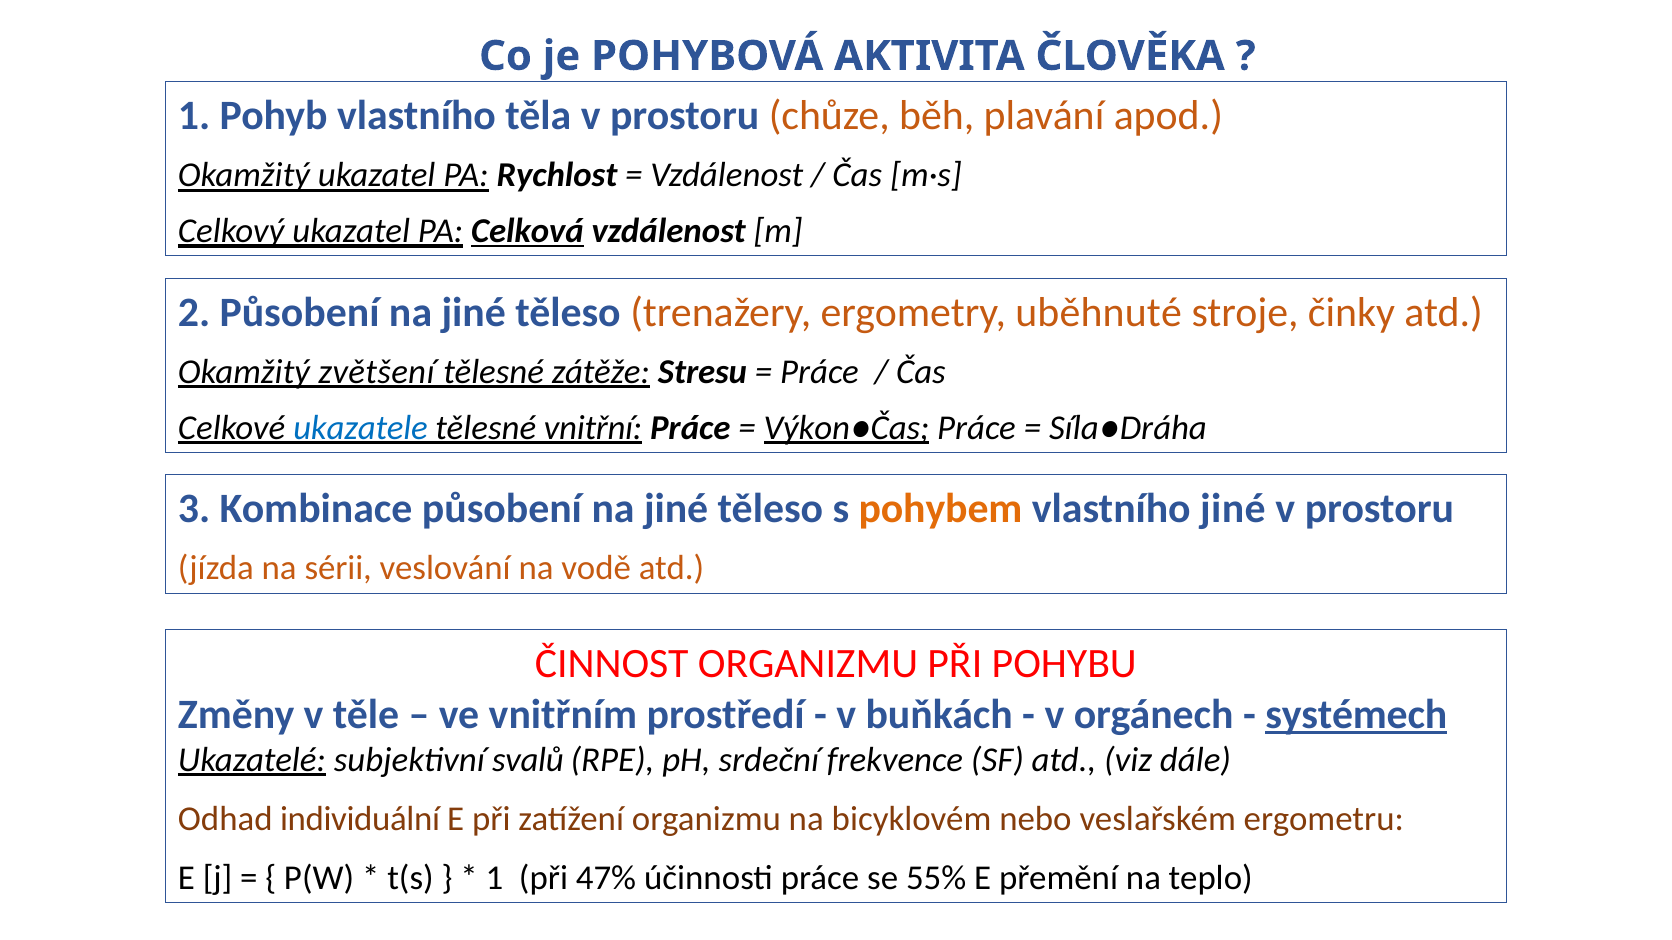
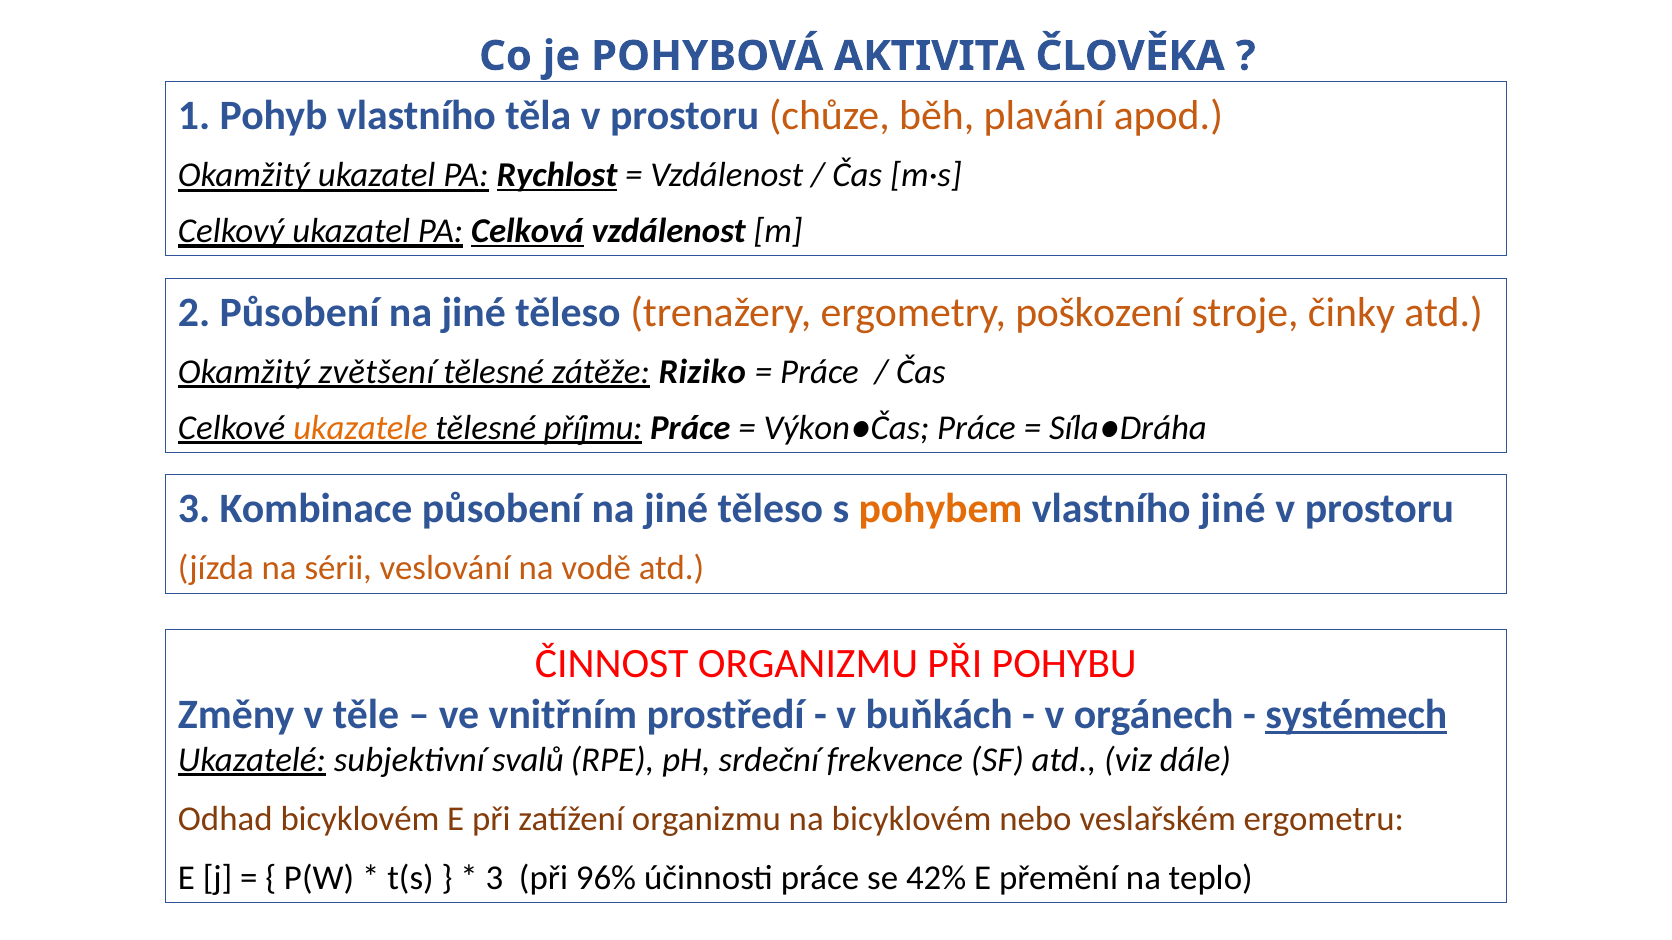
Rychlost underline: none -> present
uběhnuté: uběhnuté -> poškození
Stresu: Stresu -> Riziko
ukazatele colour: blue -> orange
vnitřní: vnitřní -> příjmu
Výkon●Čas underline: present -> none
Odhad individuální: individuální -> bicyklovém
1 at (494, 879): 1 -> 3
47%: 47% -> 96%
55%: 55% -> 42%
